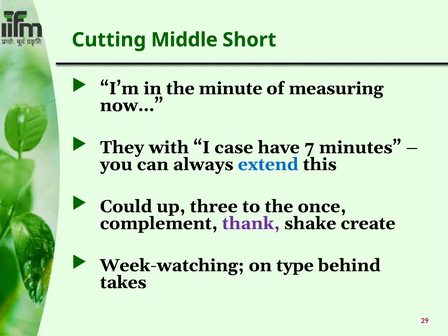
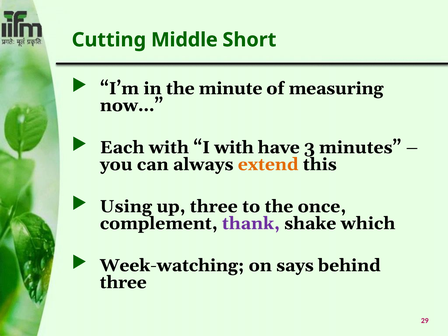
They: They -> Each
I case: case -> with
7: 7 -> 3
extend colour: blue -> orange
Could: Could -> Using
create: create -> which
type: type -> says
takes at (123, 282): takes -> three
